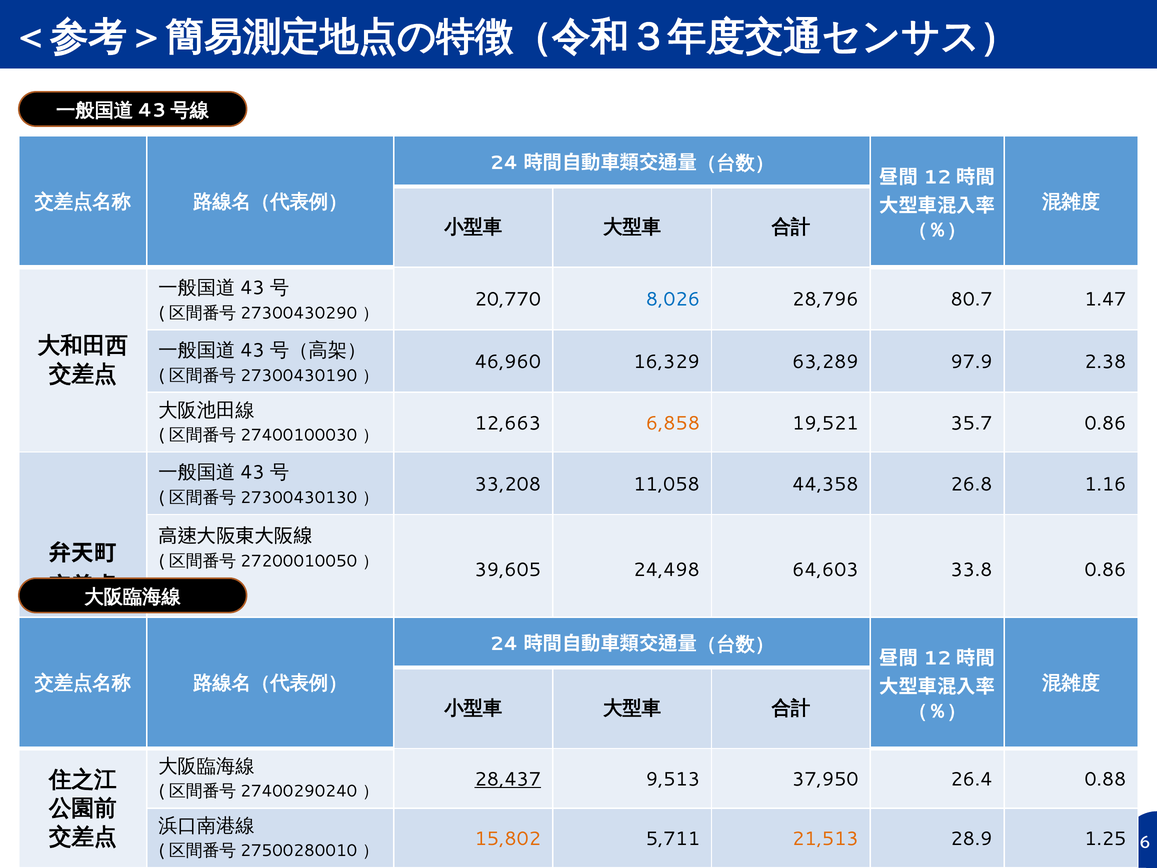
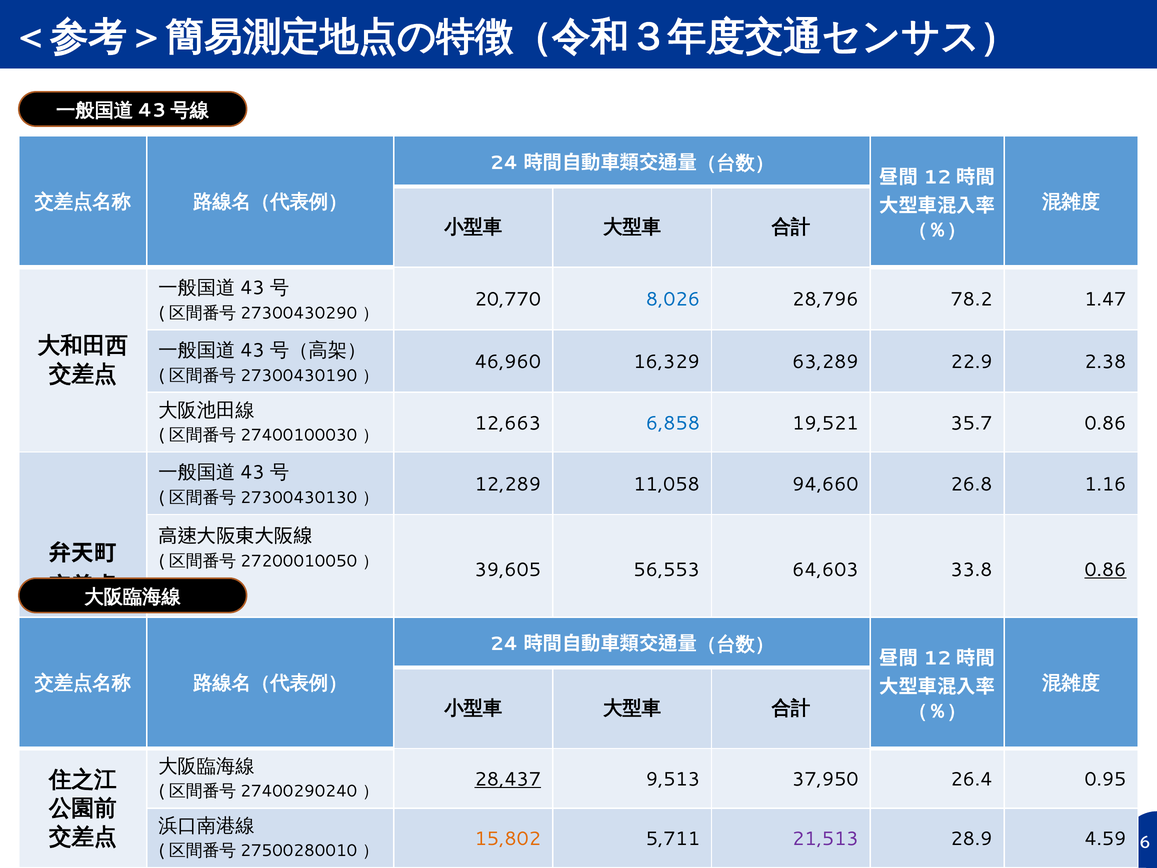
80.7: 80.7 -> 78.2
97.9: 97.9 -> 22.9
6,858 colour: orange -> blue
33,208: 33,208 -> 12,289
44,358: 44,358 -> 94,660
24,498: 24,498 -> 56,553
0.86 at (1105, 570) underline: none -> present
0.88: 0.88 -> 0.95
21,513 colour: orange -> purple
1.25: 1.25 -> 4.59
